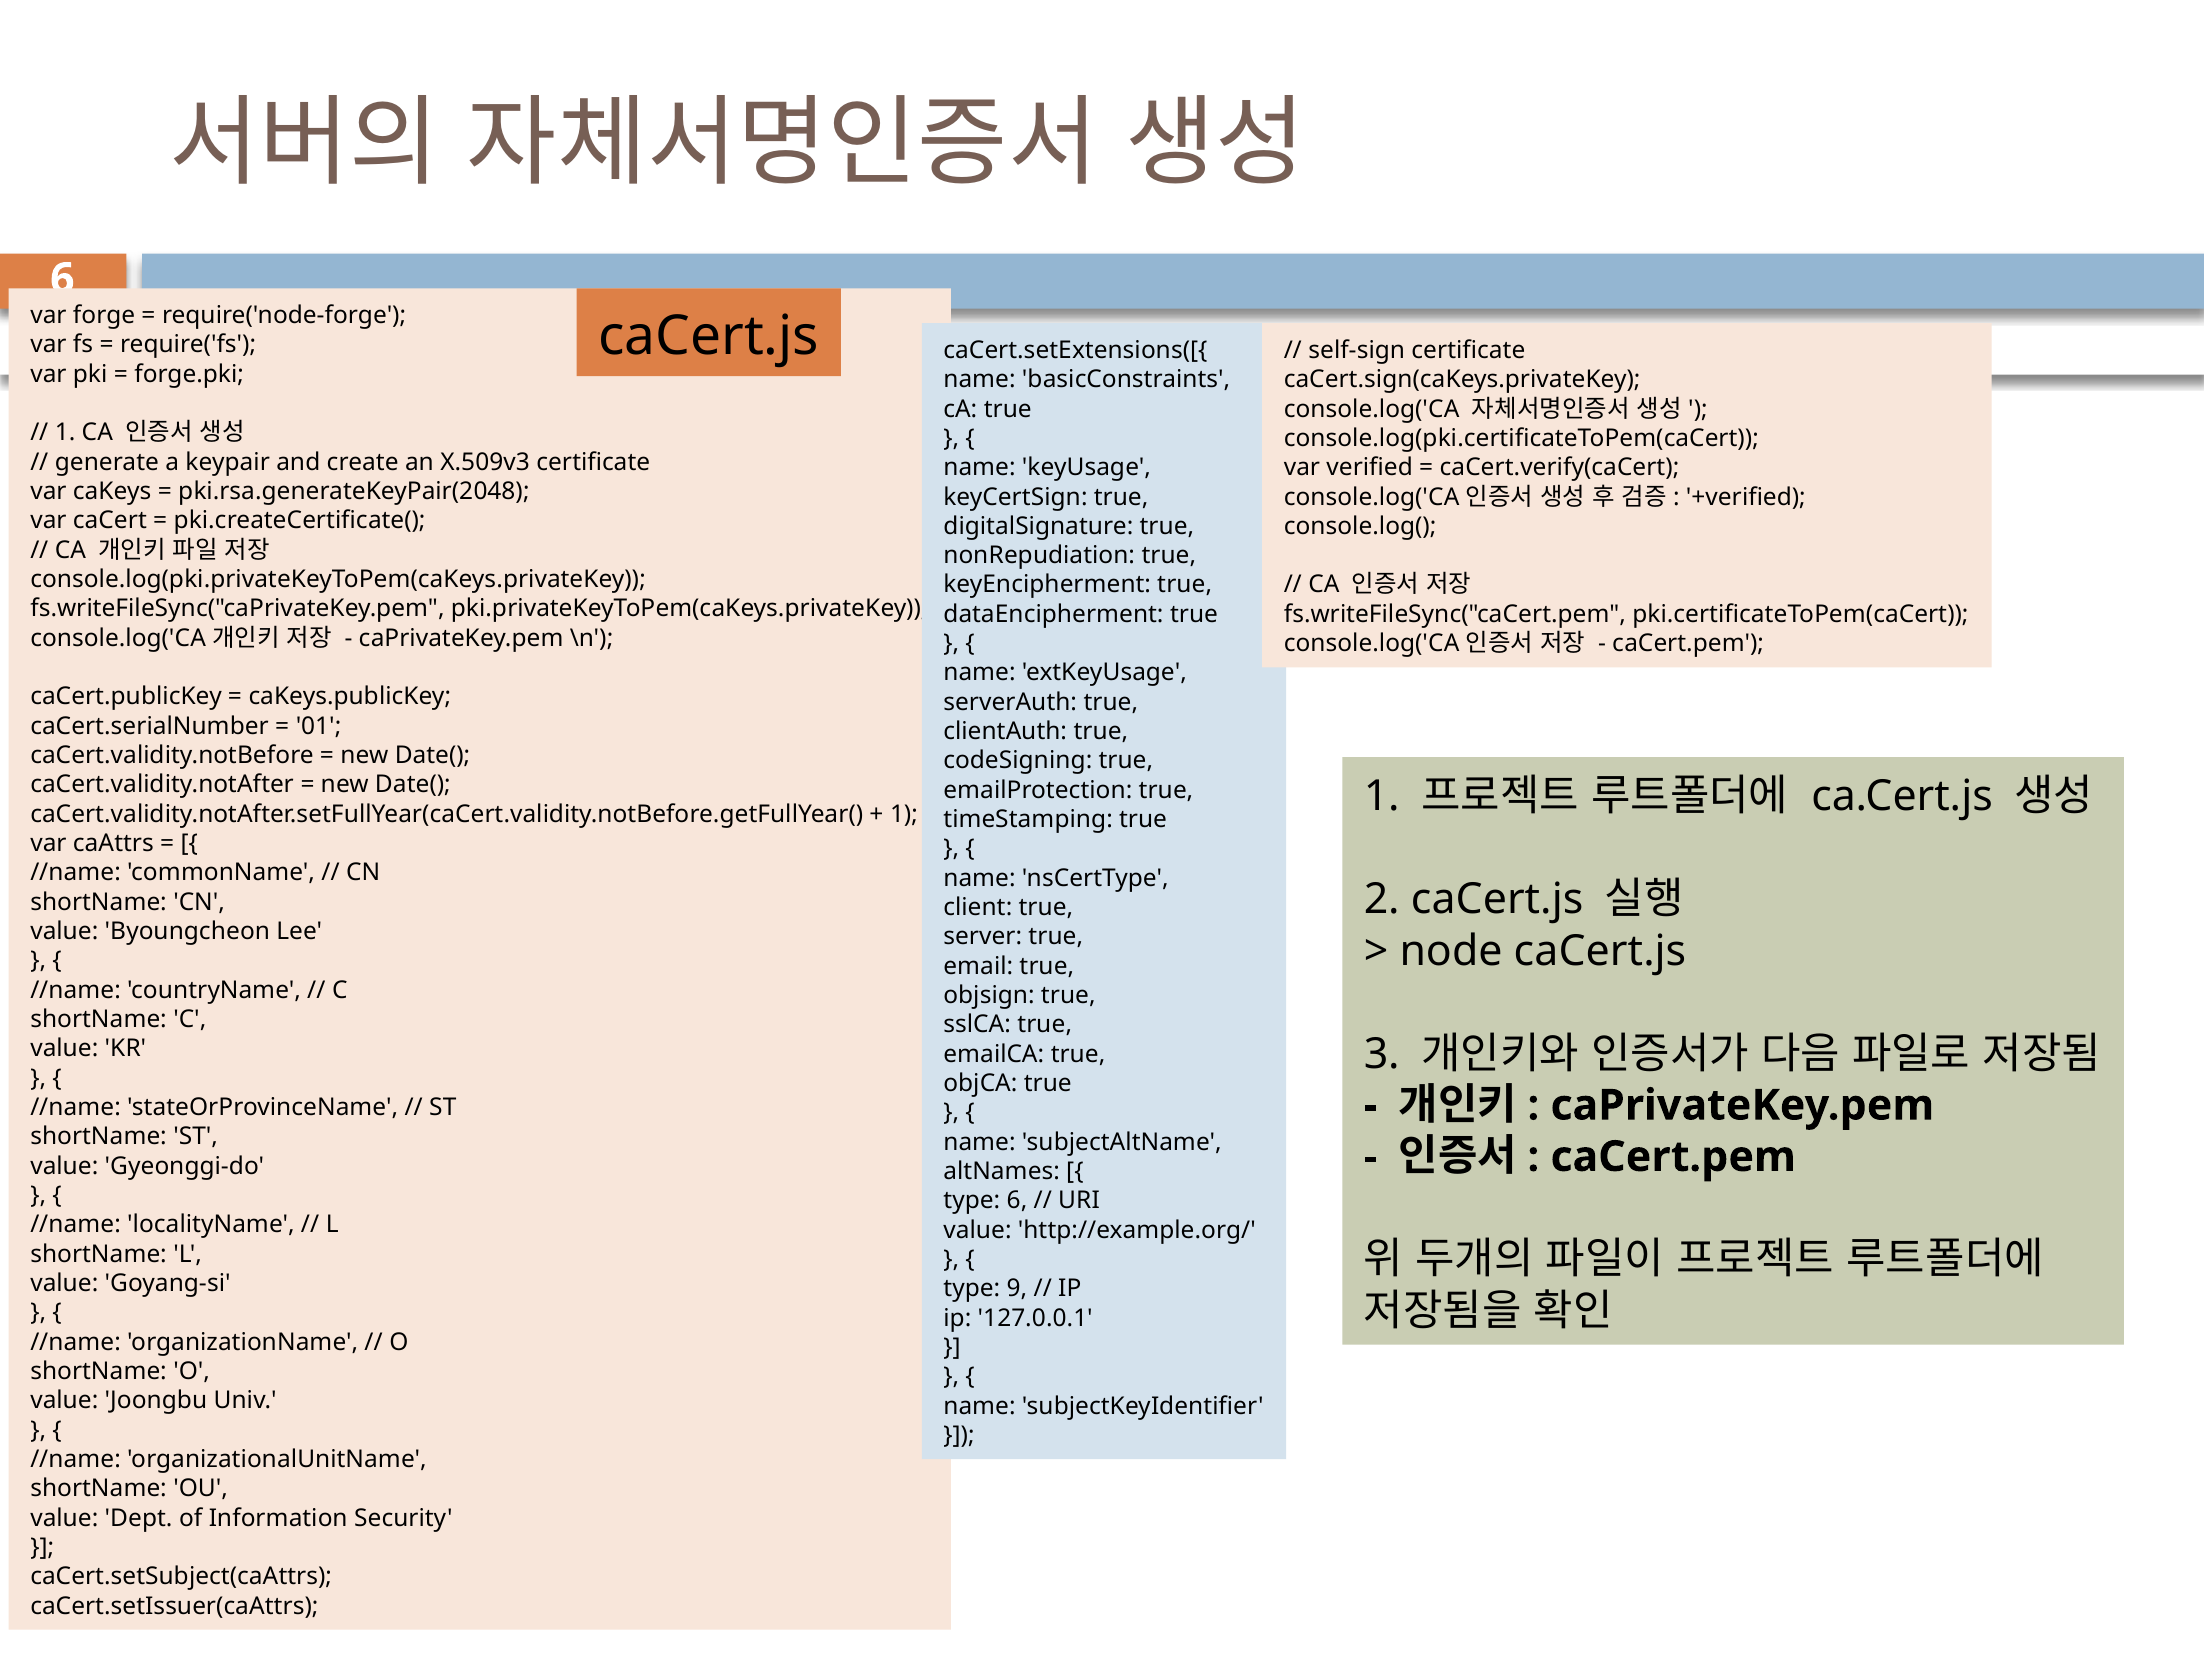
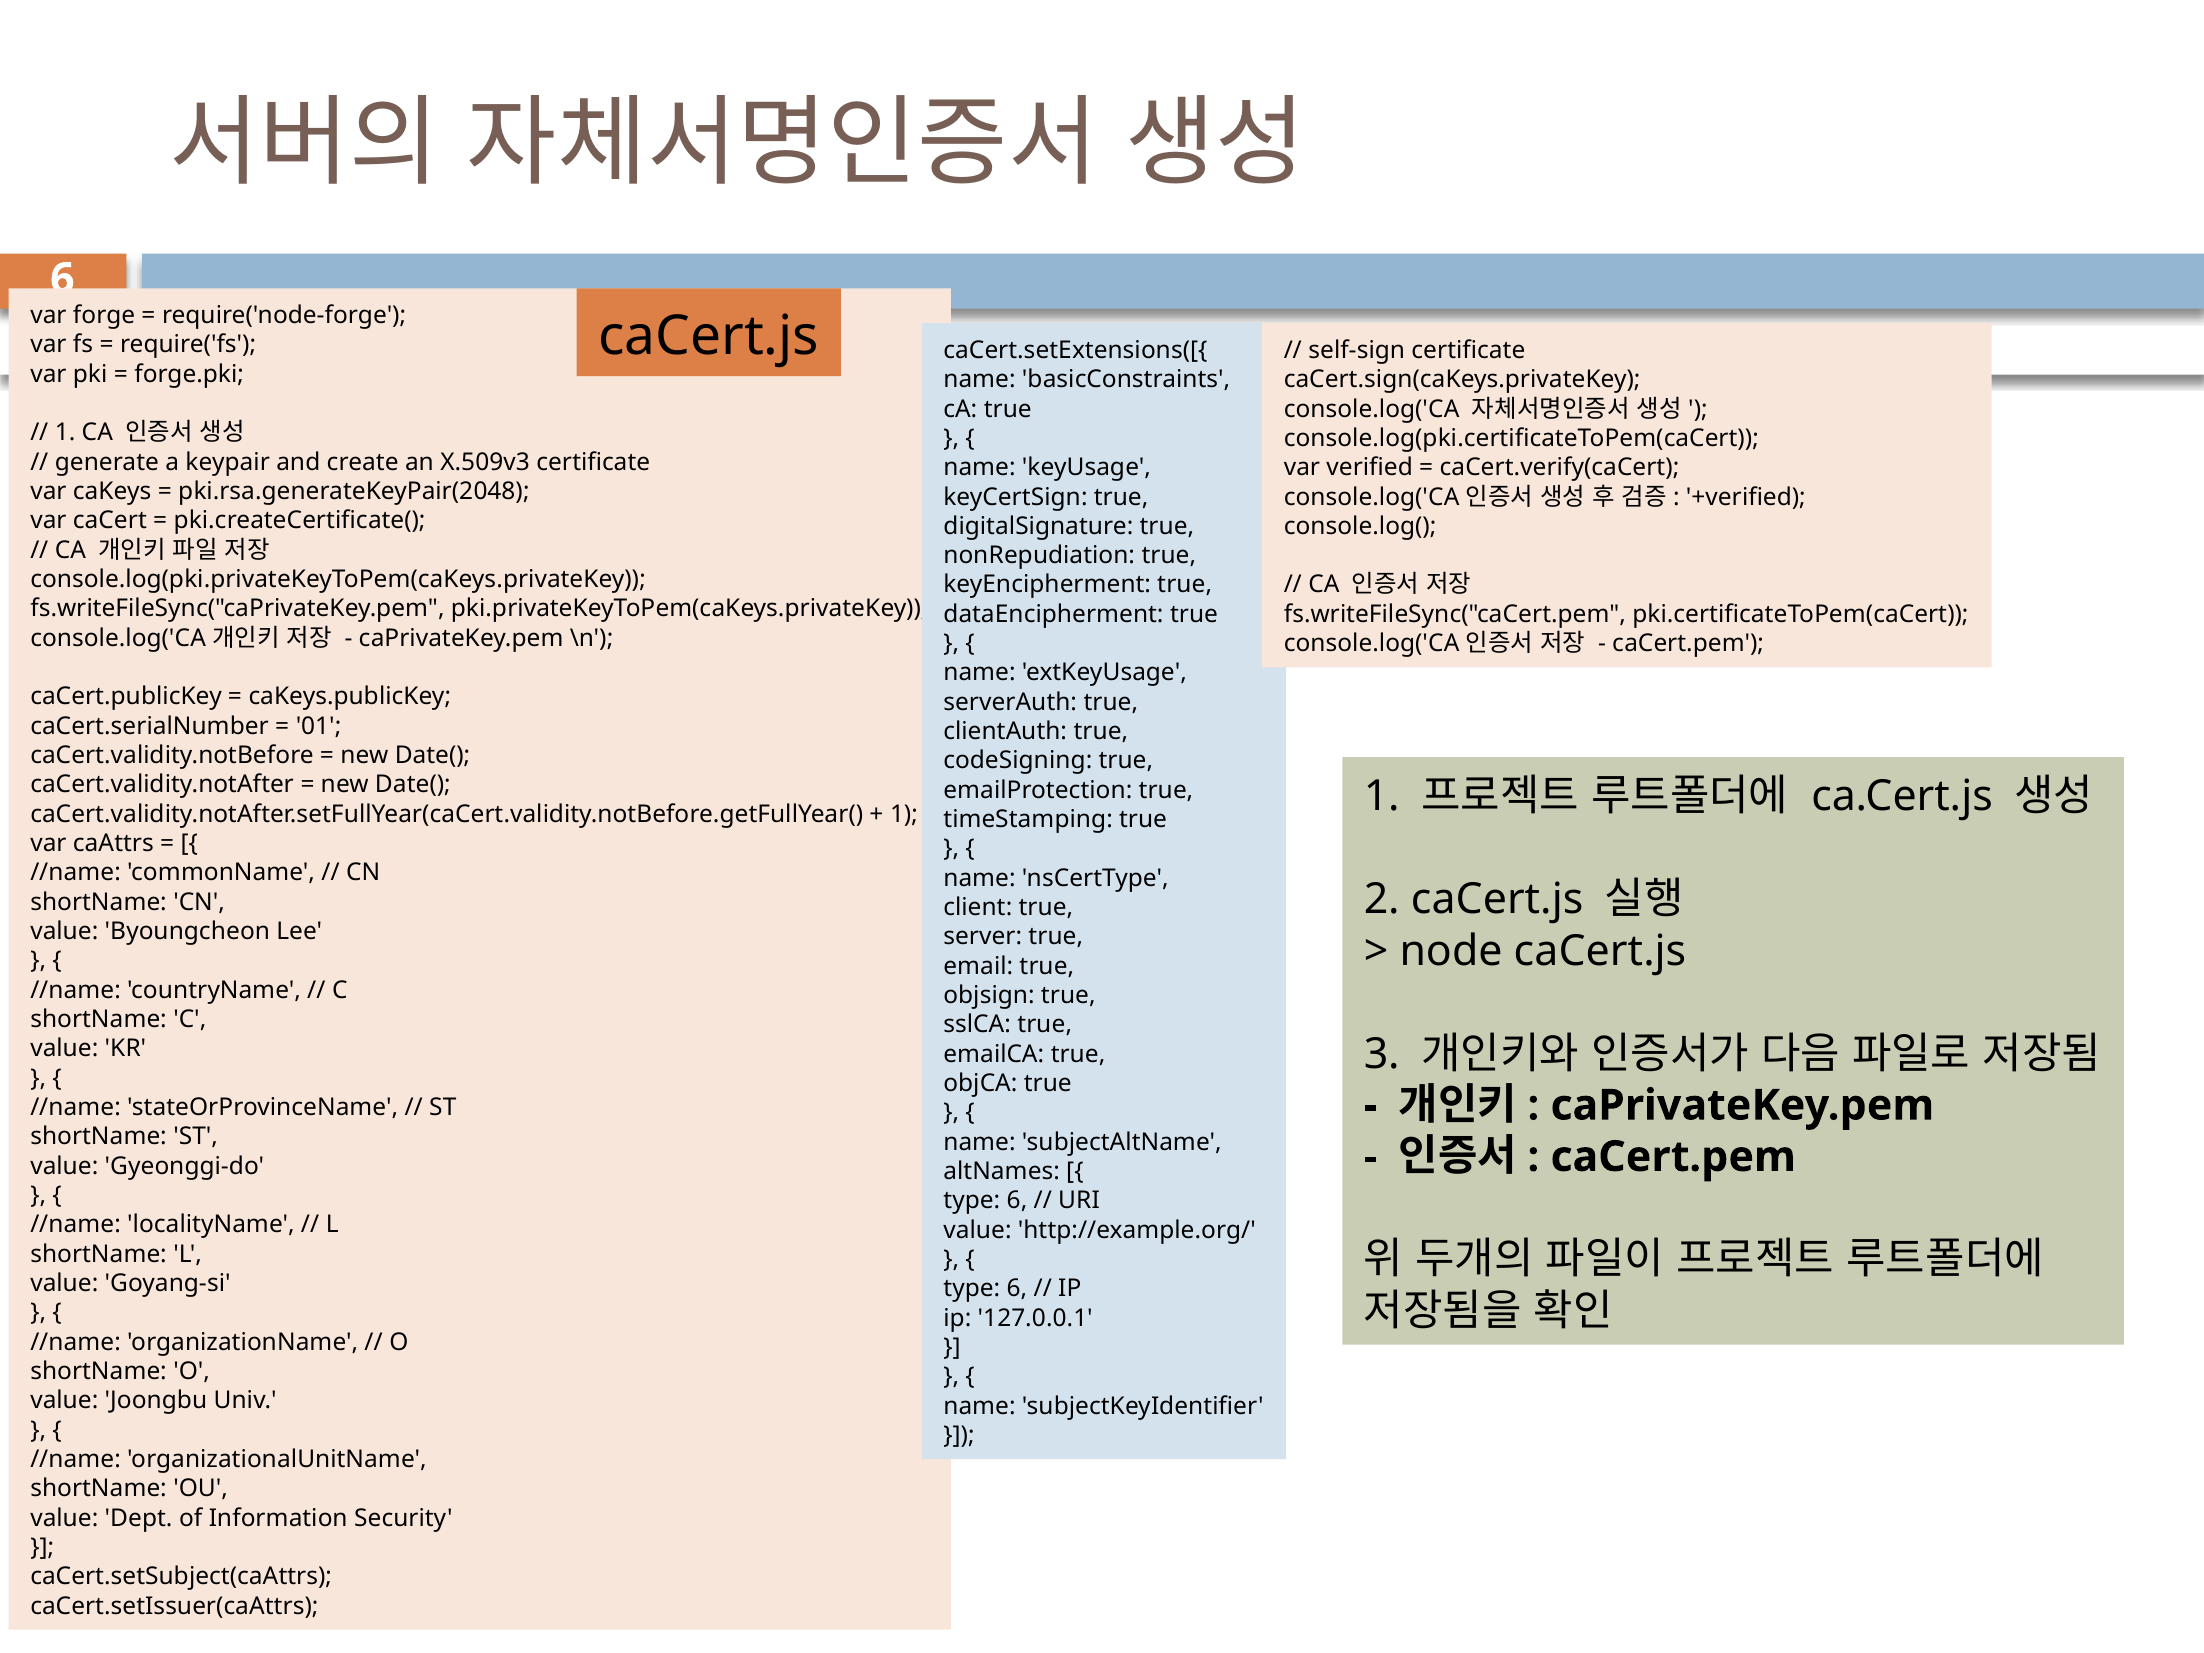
9 at (1017, 1289): 9 -> 6
